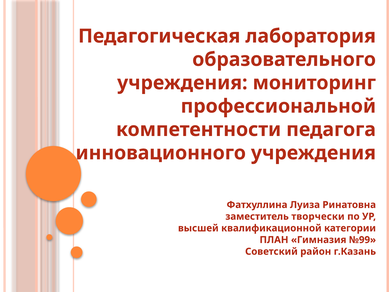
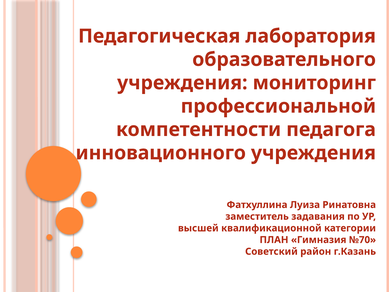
творчески: творчески -> задавания
№99: №99 -> №70
